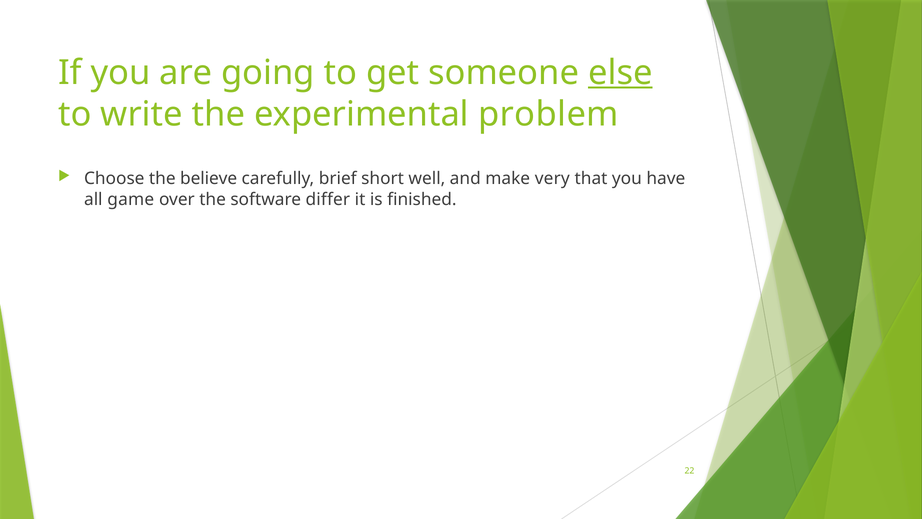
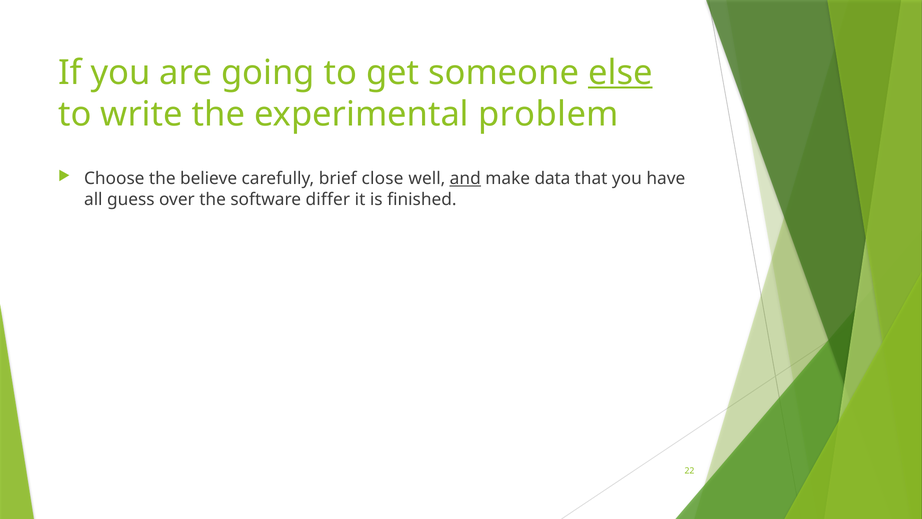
short: short -> close
and underline: none -> present
very: very -> data
game: game -> guess
